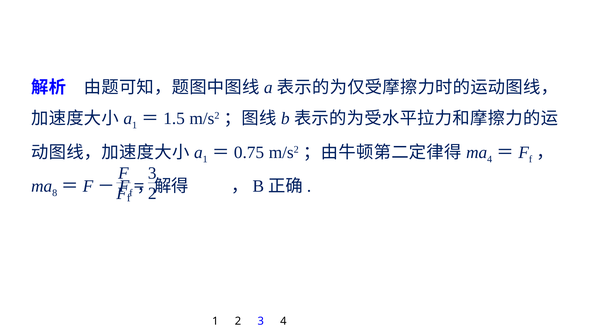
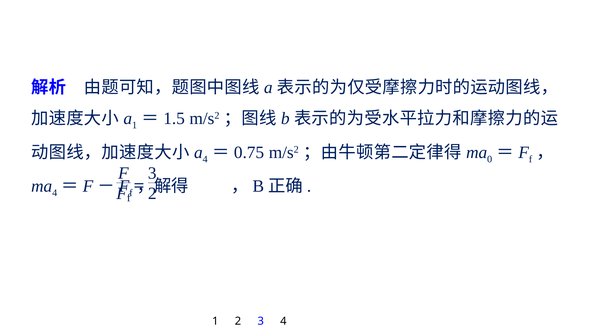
1 at (205, 159): 1 -> 4
4 at (490, 159): 4 -> 0
8 at (55, 193): 8 -> 4
